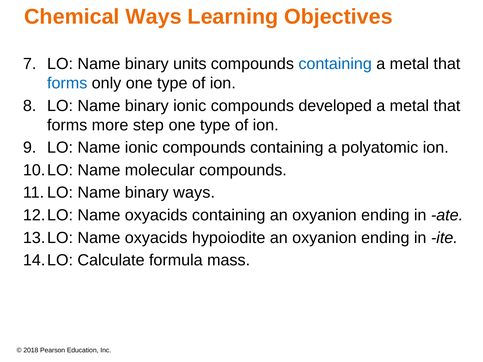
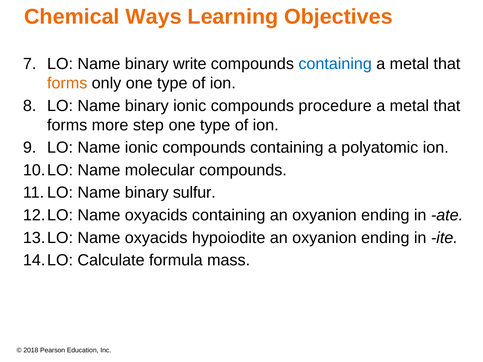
units: units -> write
forms at (67, 83) colour: blue -> orange
developed: developed -> procedure
binary ways: ways -> sulfur
